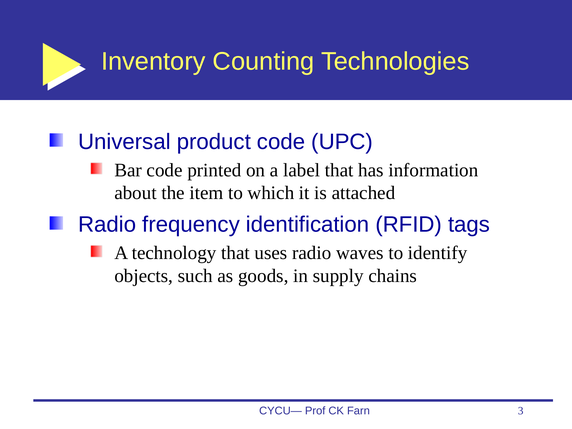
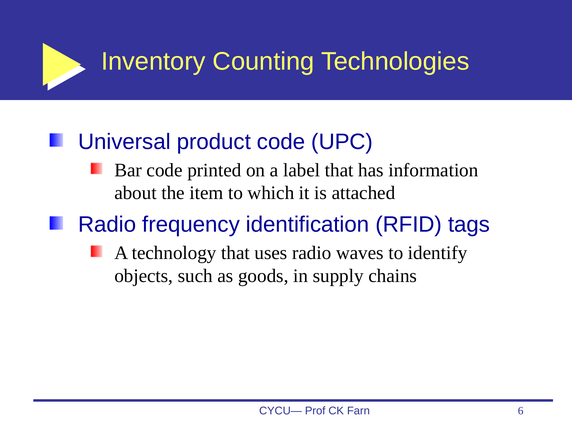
3: 3 -> 6
